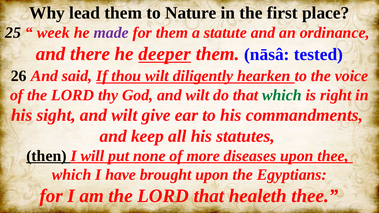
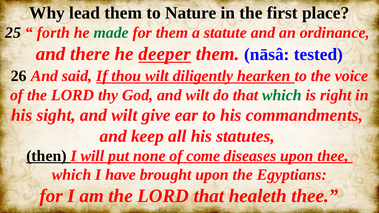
week: week -> forth
made colour: purple -> green
more: more -> come
